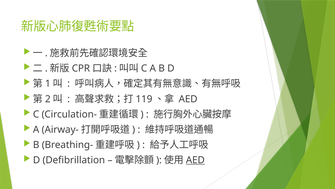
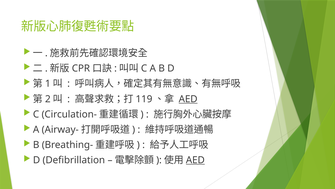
AED at (188, 99) underline: none -> present
